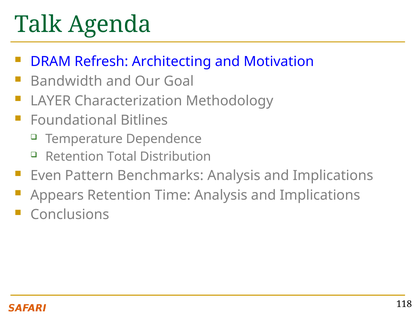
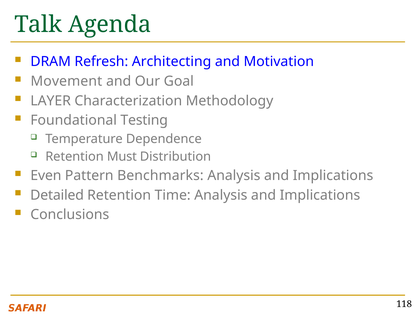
Bandwidth: Bandwidth -> Movement
Bitlines: Bitlines -> Testing
Total: Total -> Must
Appears: Appears -> Detailed
